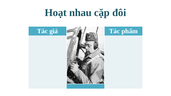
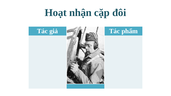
nhau: nhau -> nhận
